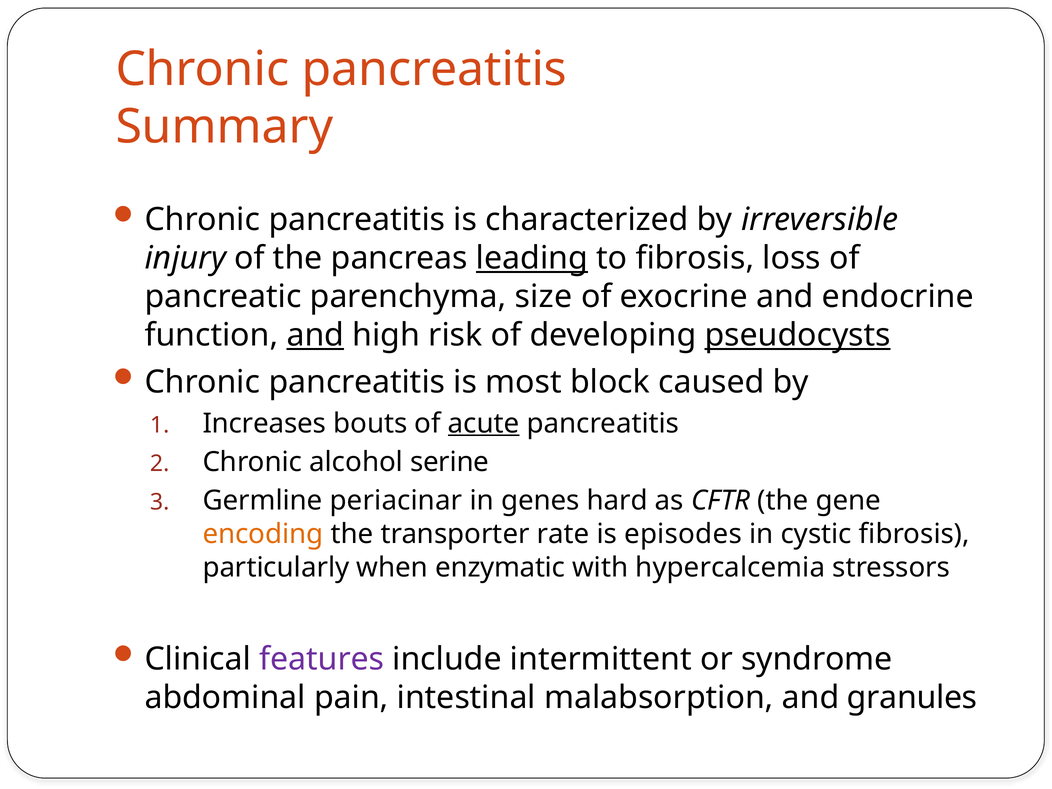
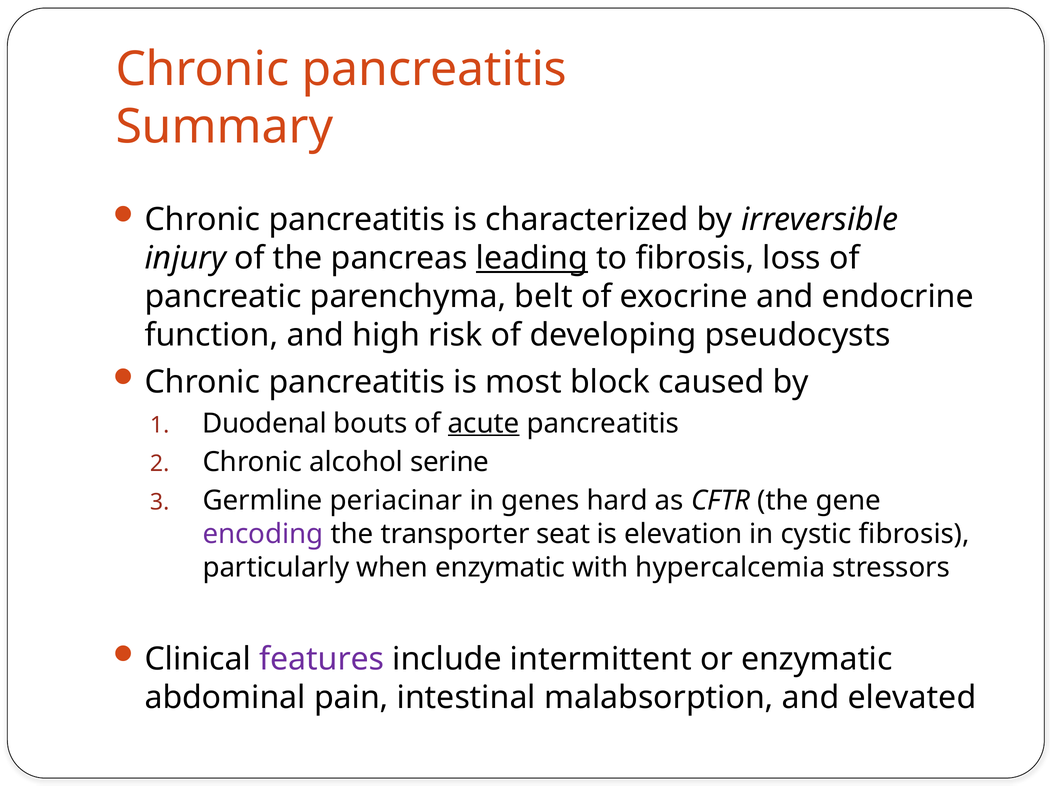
size: size -> belt
and at (315, 335) underline: present -> none
pseudocysts underline: present -> none
Increases: Increases -> Duodenal
encoding colour: orange -> purple
rate: rate -> seat
episodes: episodes -> elevation
or syndrome: syndrome -> enzymatic
granules: granules -> elevated
